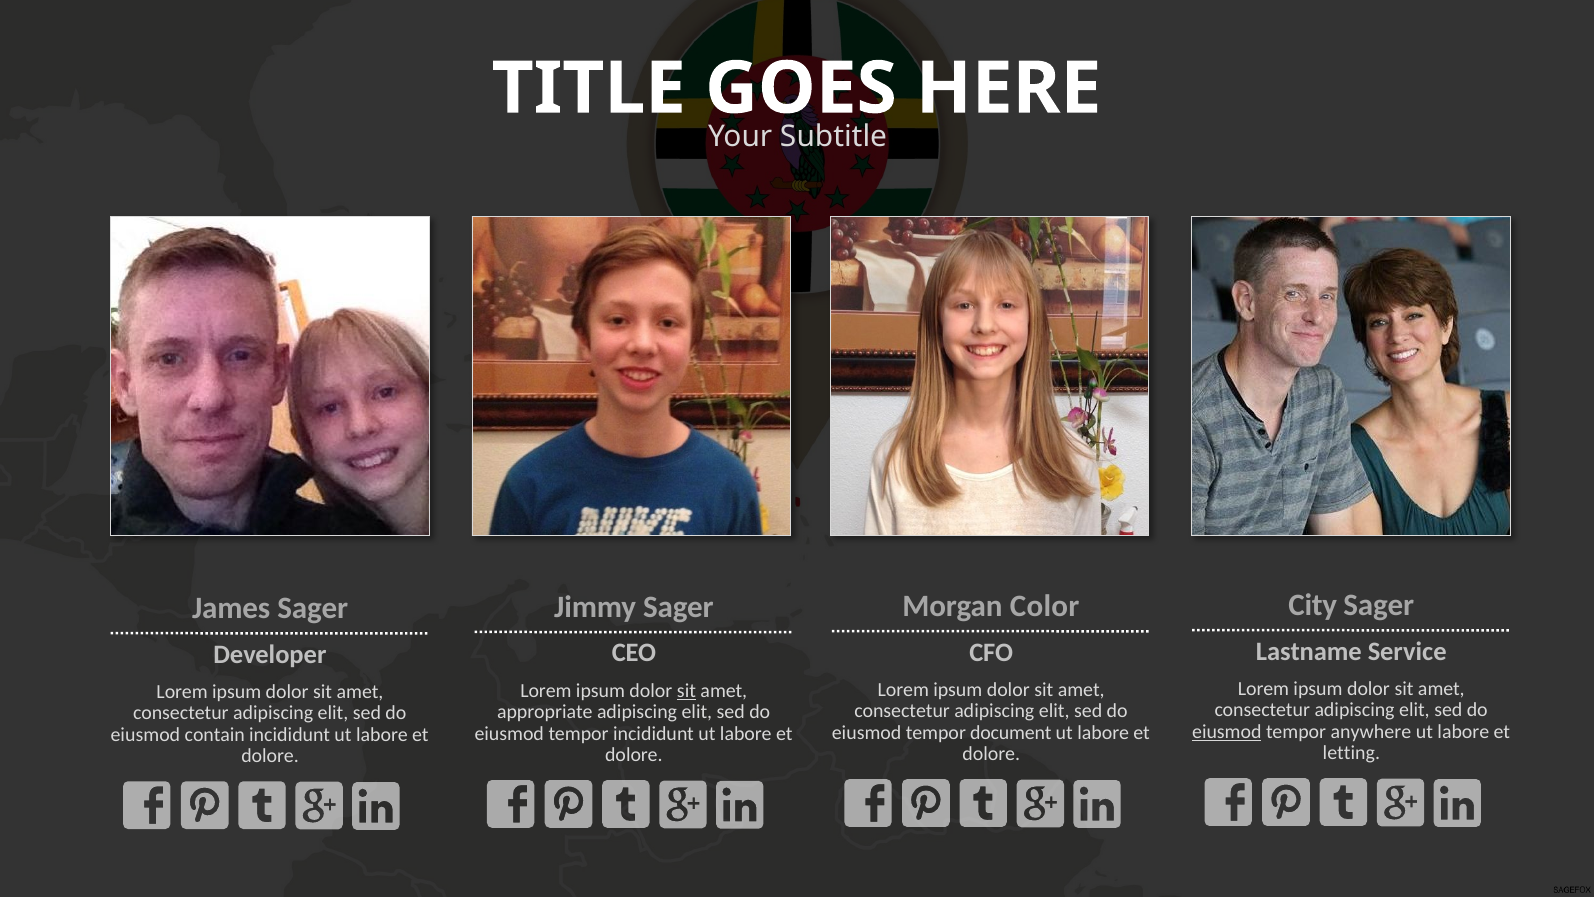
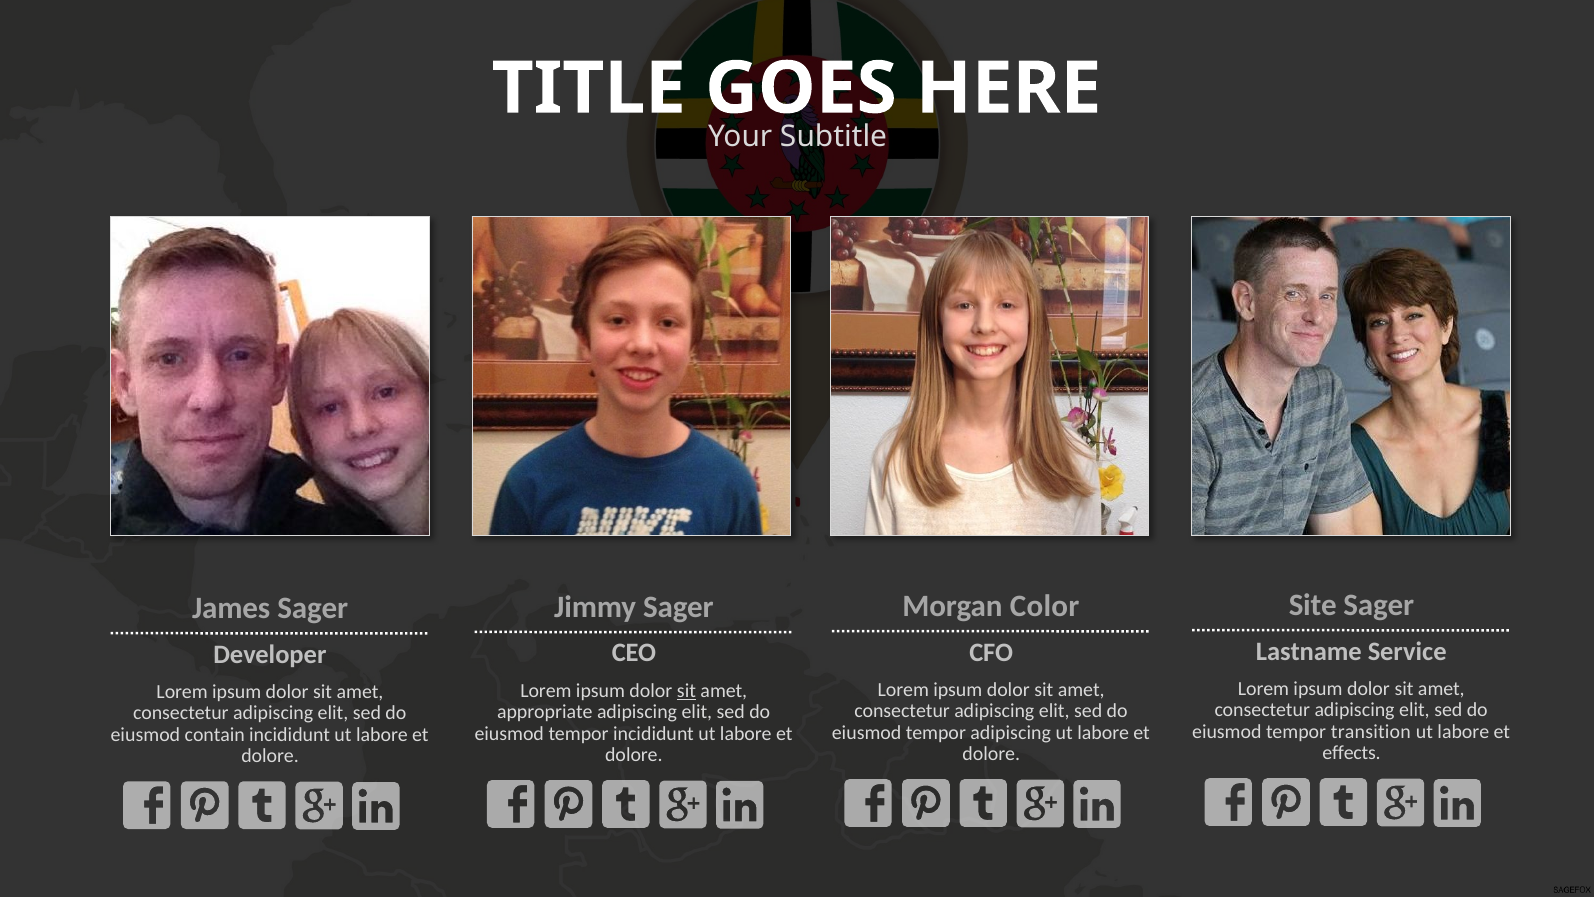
City: City -> Site
eiusmod at (1227, 732) underline: present -> none
anywhere: anywhere -> transition
tempor document: document -> adipiscing
letting: letting -> effects
